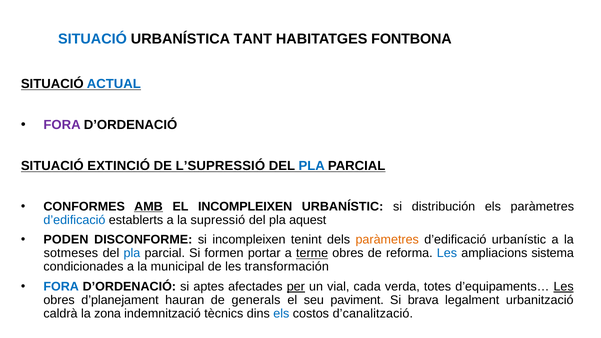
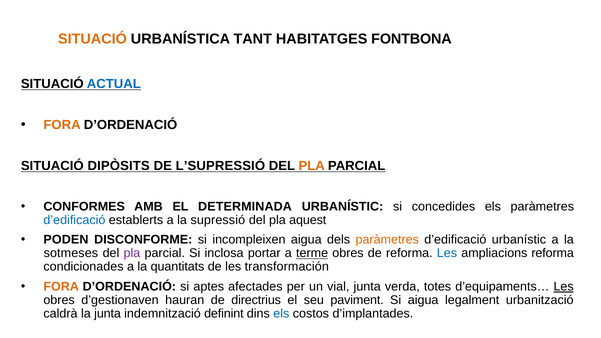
SITUACIÓ at (92, 39) colour: blue -> orange
FORA at (62, 125) colour: purple -> orange
EXTINCIÓ: EXTINCIÓ -> DIPÒSITS
PLA at (312, 166) colour: blue -> orange
AMB underline: present -> none
EL INCOMPLEIXEN: INCOMPLEIXEN -> DETERMINADA
distribución: distribución -> concedides
incompleixen tenint: tenint -> aigua
pla at (132, 253) colour: blue -> purple
formen: formen -> inclosa
ampliacions sistema: sistema -> reforma
municipal: municipal -> quantitats
FORA at (61, 287) colour: blue -> orange
per underline: present -> none
vial cada: cada -> junta
d’planejament: d’planejament -> d’gestionaven
generals: generals -> directrius
Si brava: brava -> aigua
la zona: zona -> junta
tècnics: tècnics -> definint
d’canalització: d’canalització -> d’implantades
